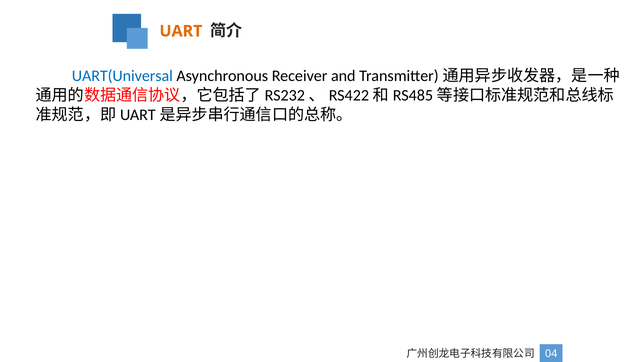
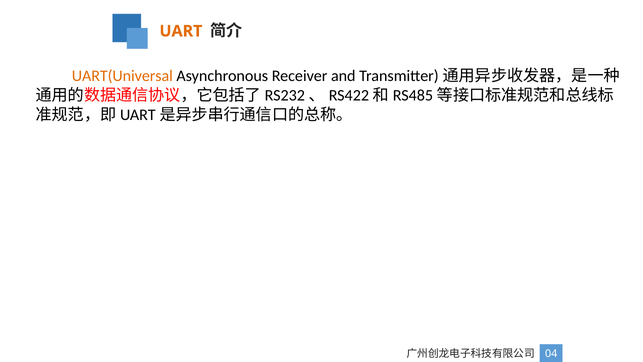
UART(Universal colour: blue -> orange
